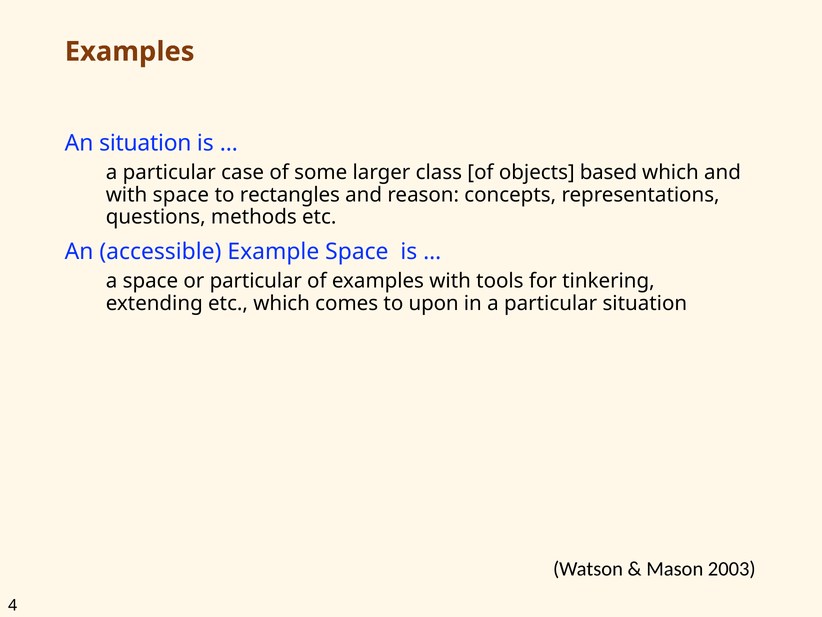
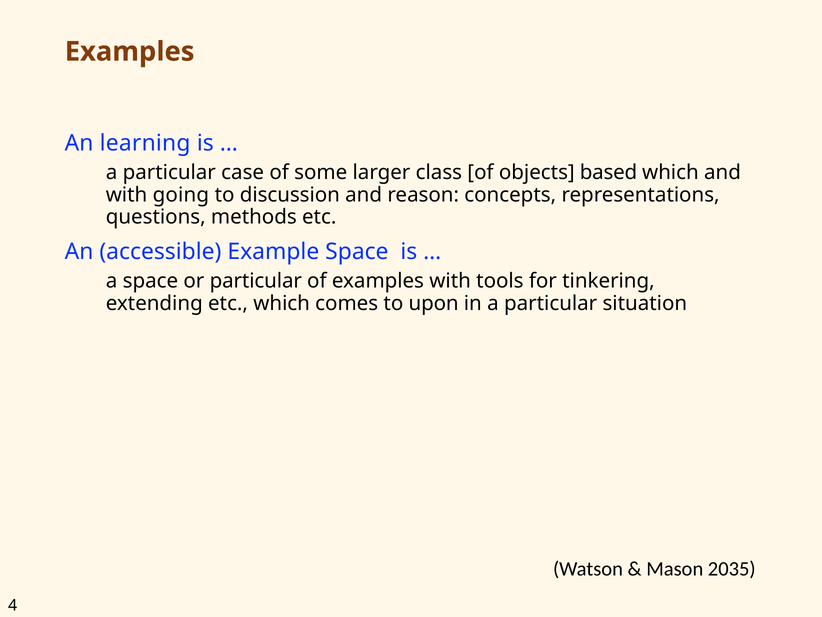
An situation: situation -> learning
with space: space -> going
rectangles: rectangles -> discussion
2003: 2003 -> 2035
